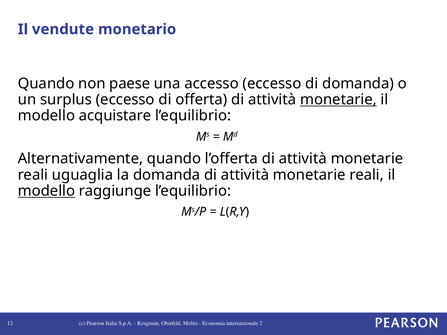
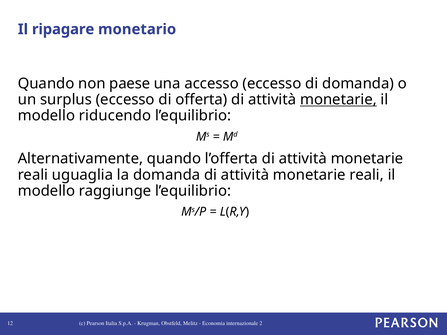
vendute: vendute -> ripagare
acquistare: acquistare -> riducendo
modello at (46, 191) underline: present -> none
